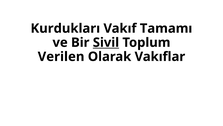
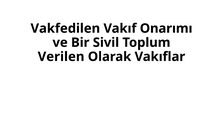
Kurdukları: Kurdukları -> Vakfedilen
Tamamı: Tamamı -> Onarımı
Sivil underline: present -> none
